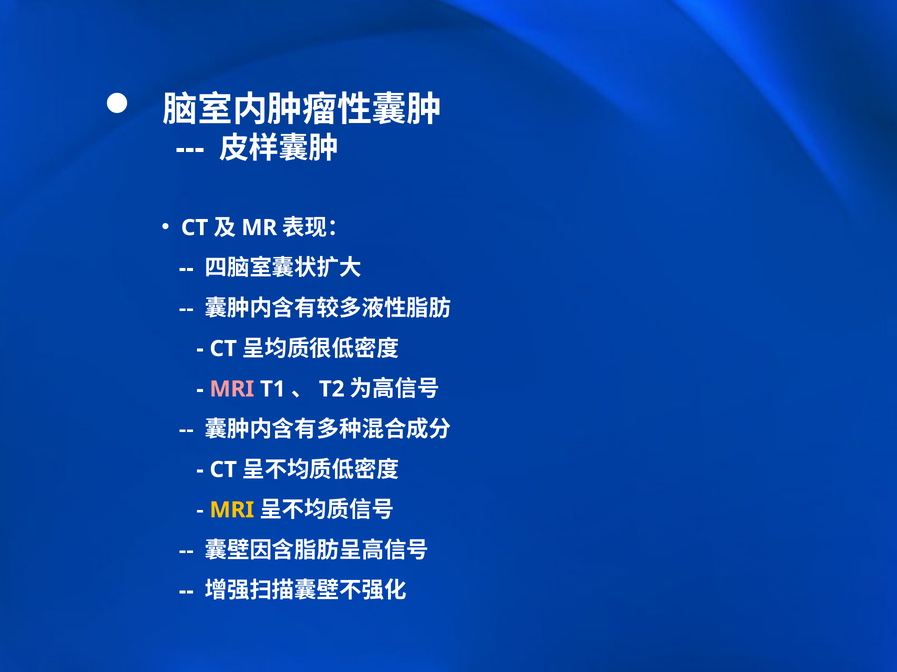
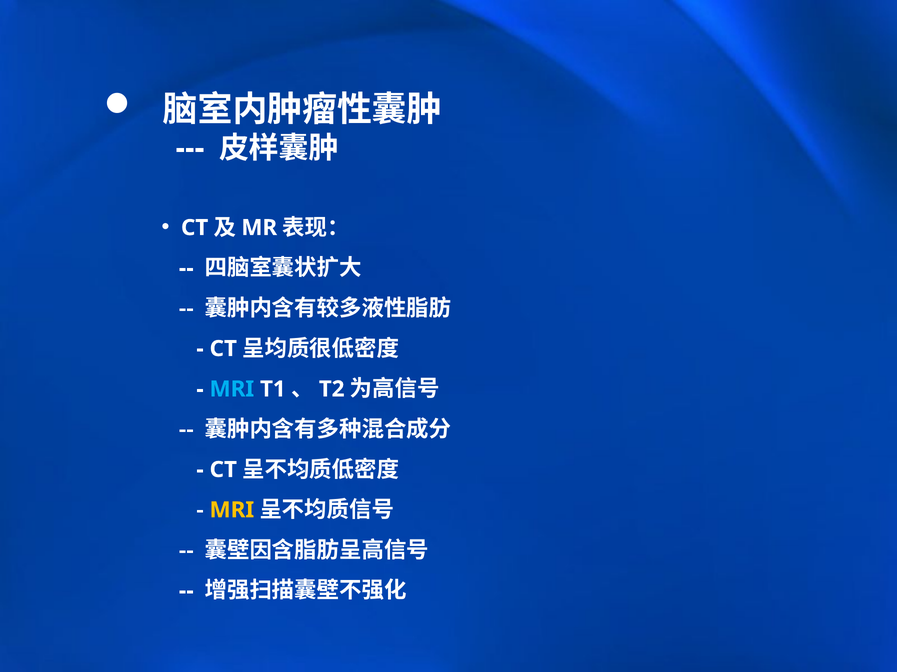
MRI at (232, 389) colour: pink -> light blue
